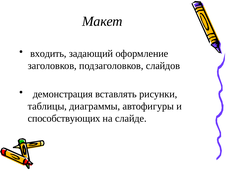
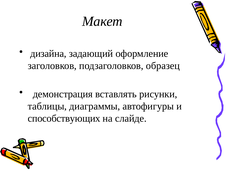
входить: входить -> дизайна
слайдов: слайдов -> образец
